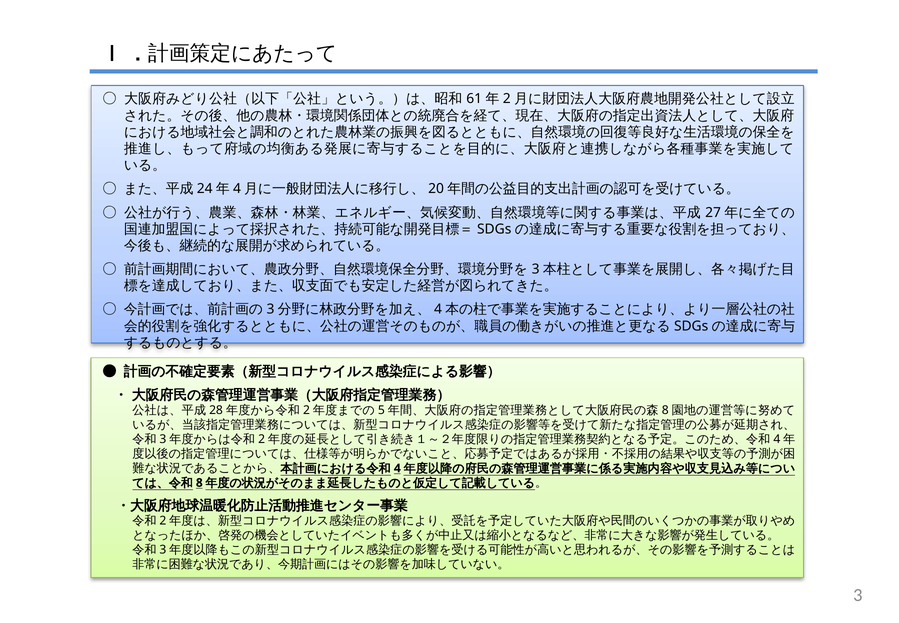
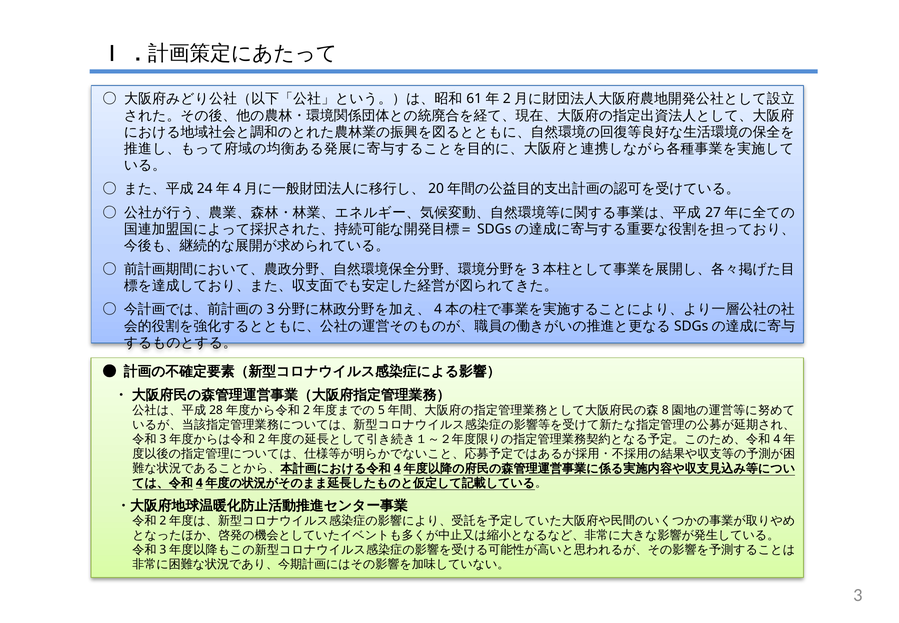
8 at (199, 482): 8 -> 4
